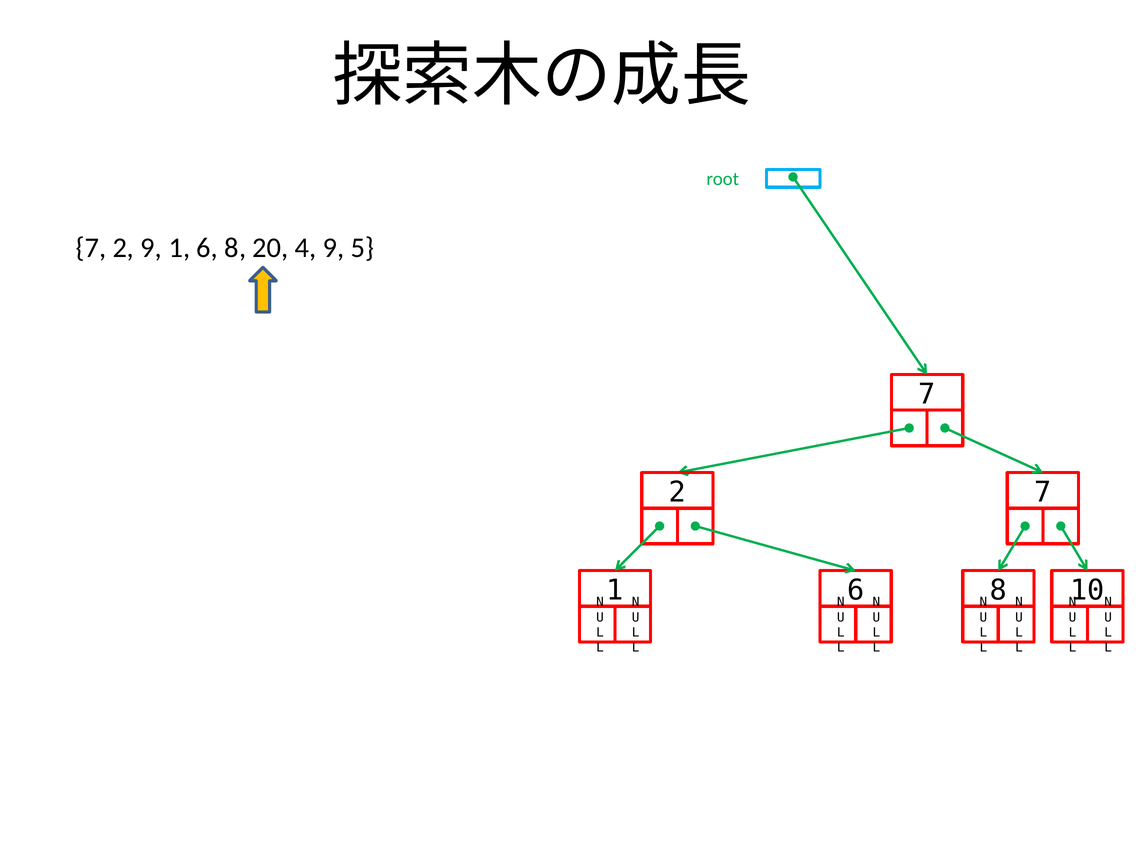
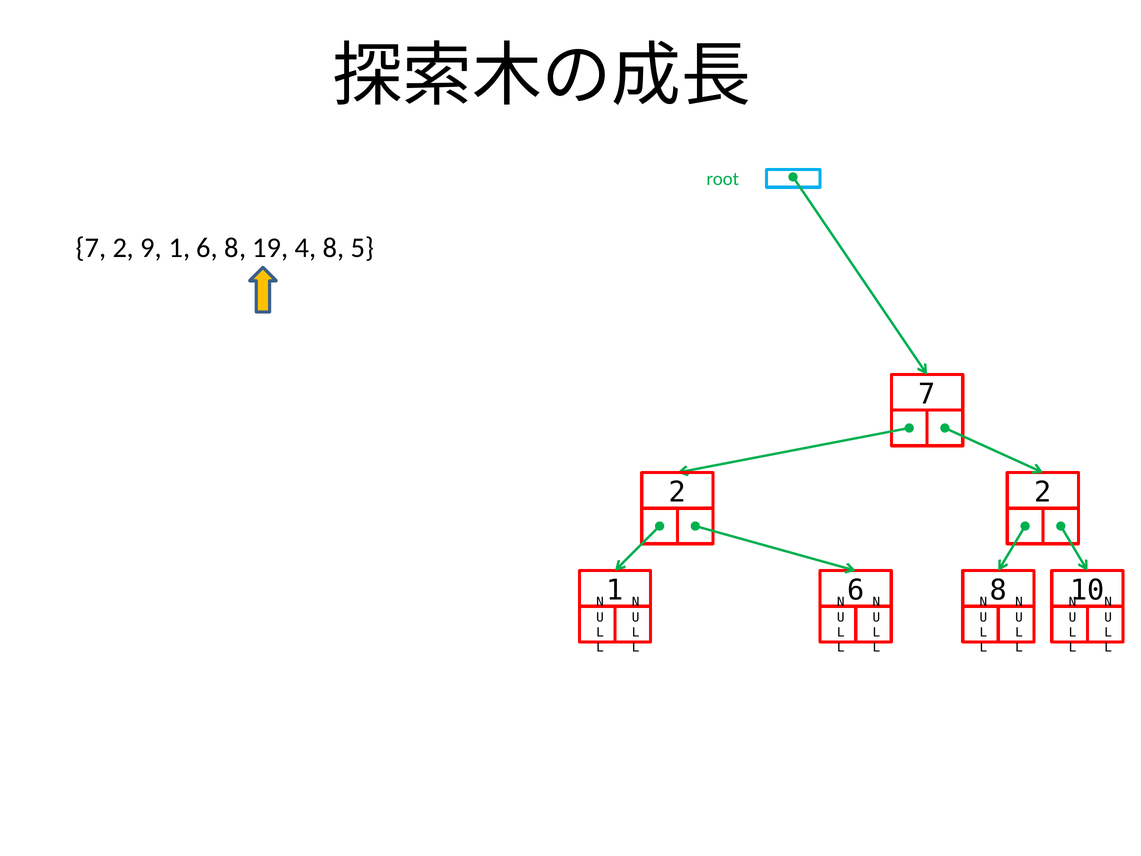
20: 20 -> 19
4 9: 9 -> 8
2 7: 7 -> 2
